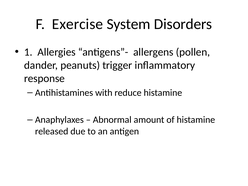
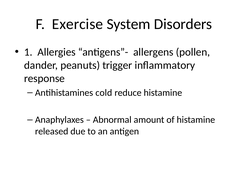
with: with -> cold
